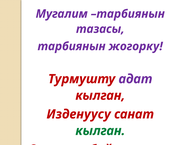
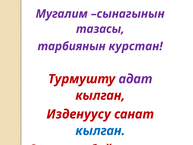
Мугалим тарбиянын: тарбиянын -> сынагынын
жогорку: жогорку -> курстан
кылган at (100, 131) colour: green -> blue
